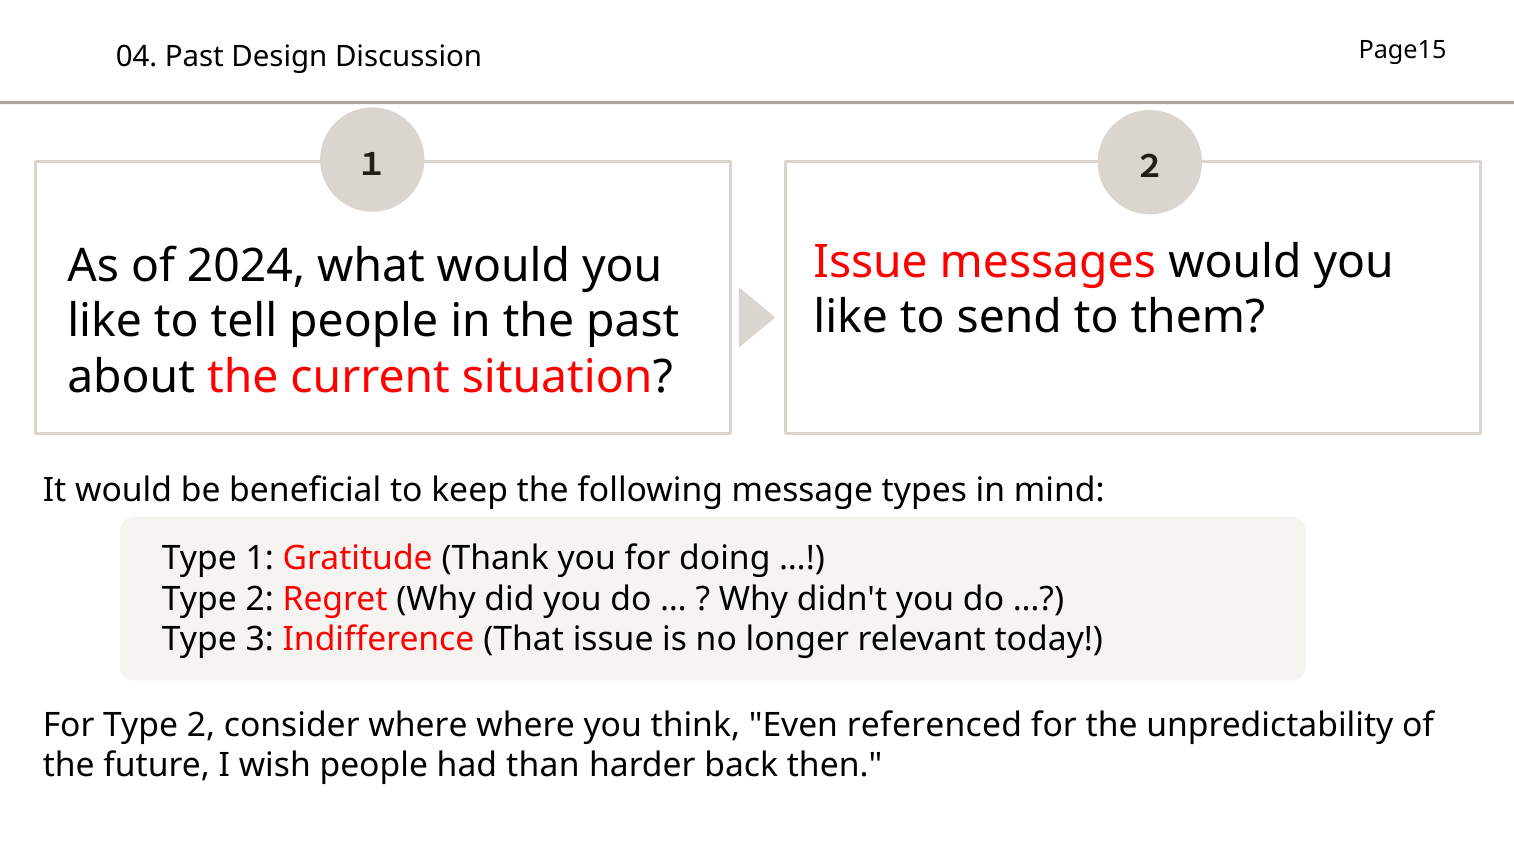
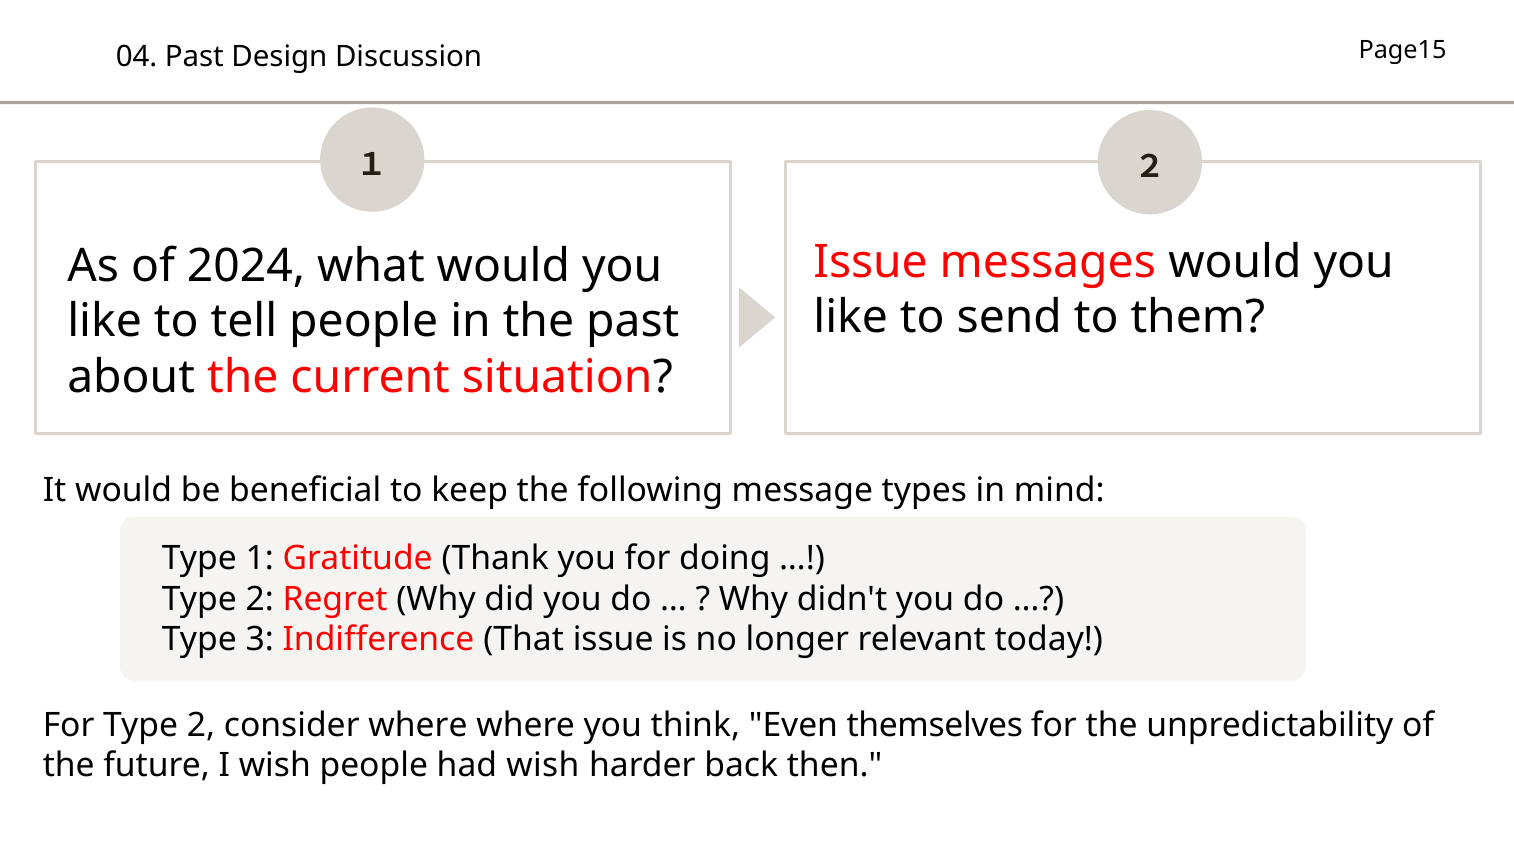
referenced: referenced -> themselves
had than: than -> wish
